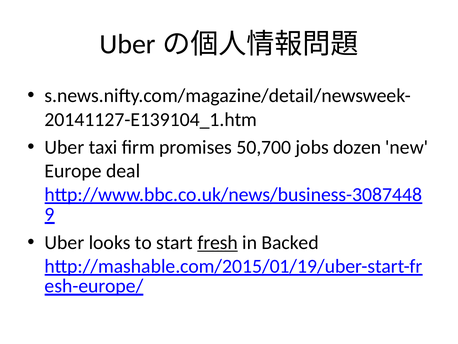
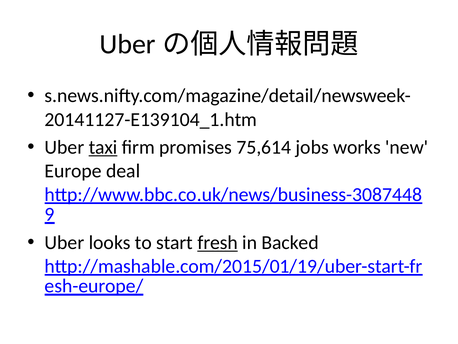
taxi underline: none -> present
50,700: 50,700 -> 75,614
dozen: dozen -> works
